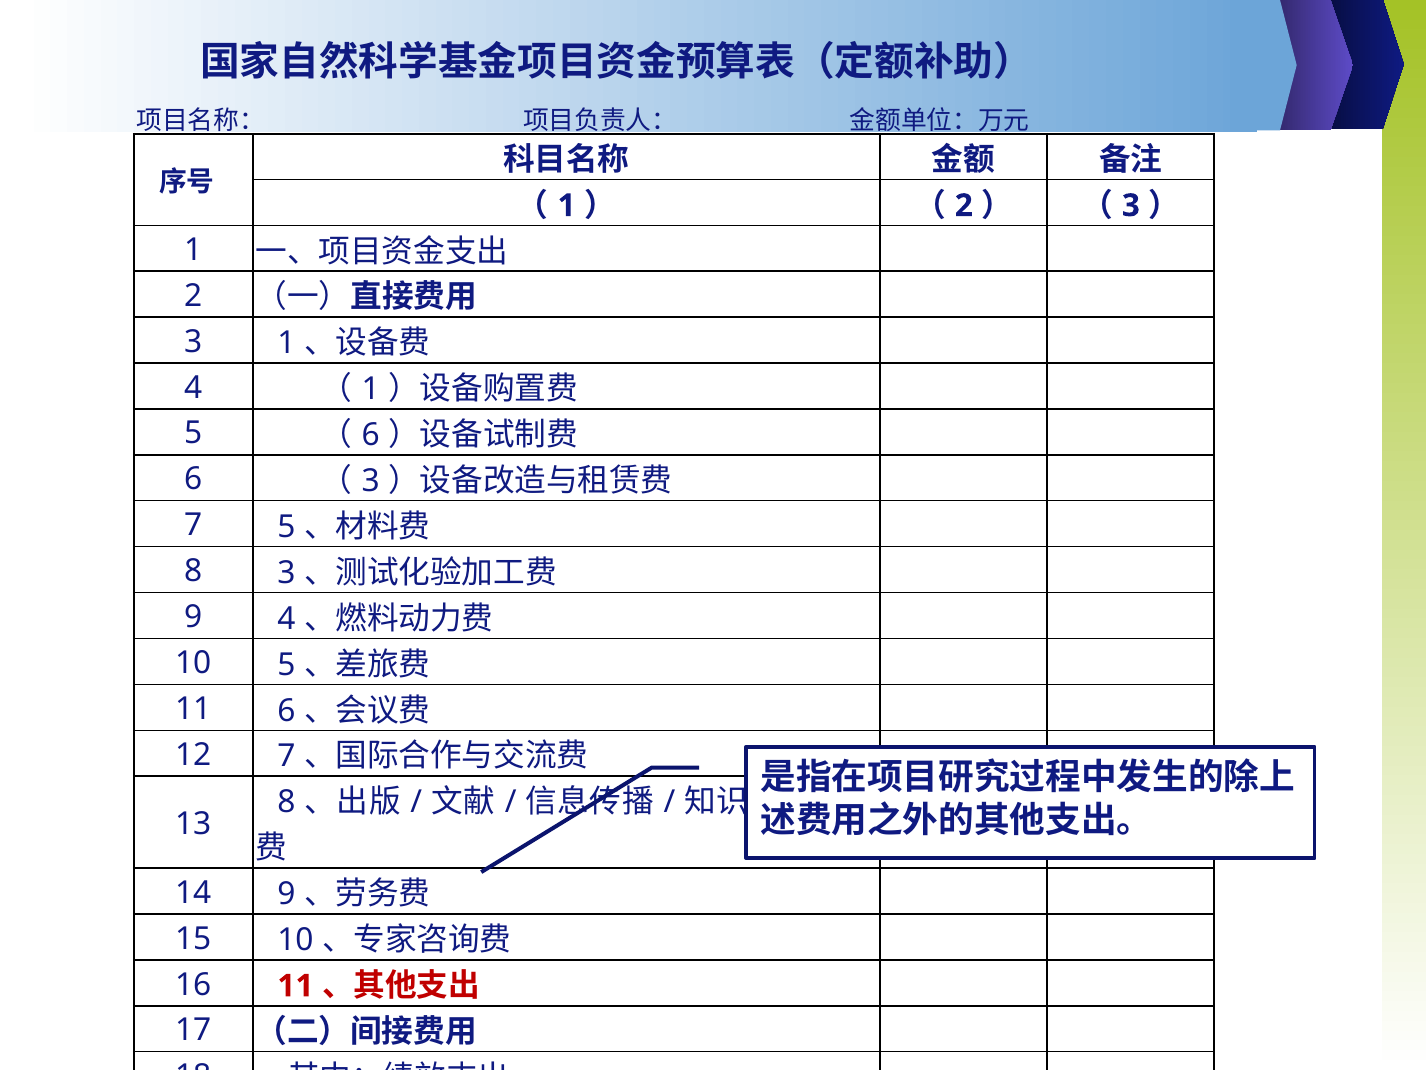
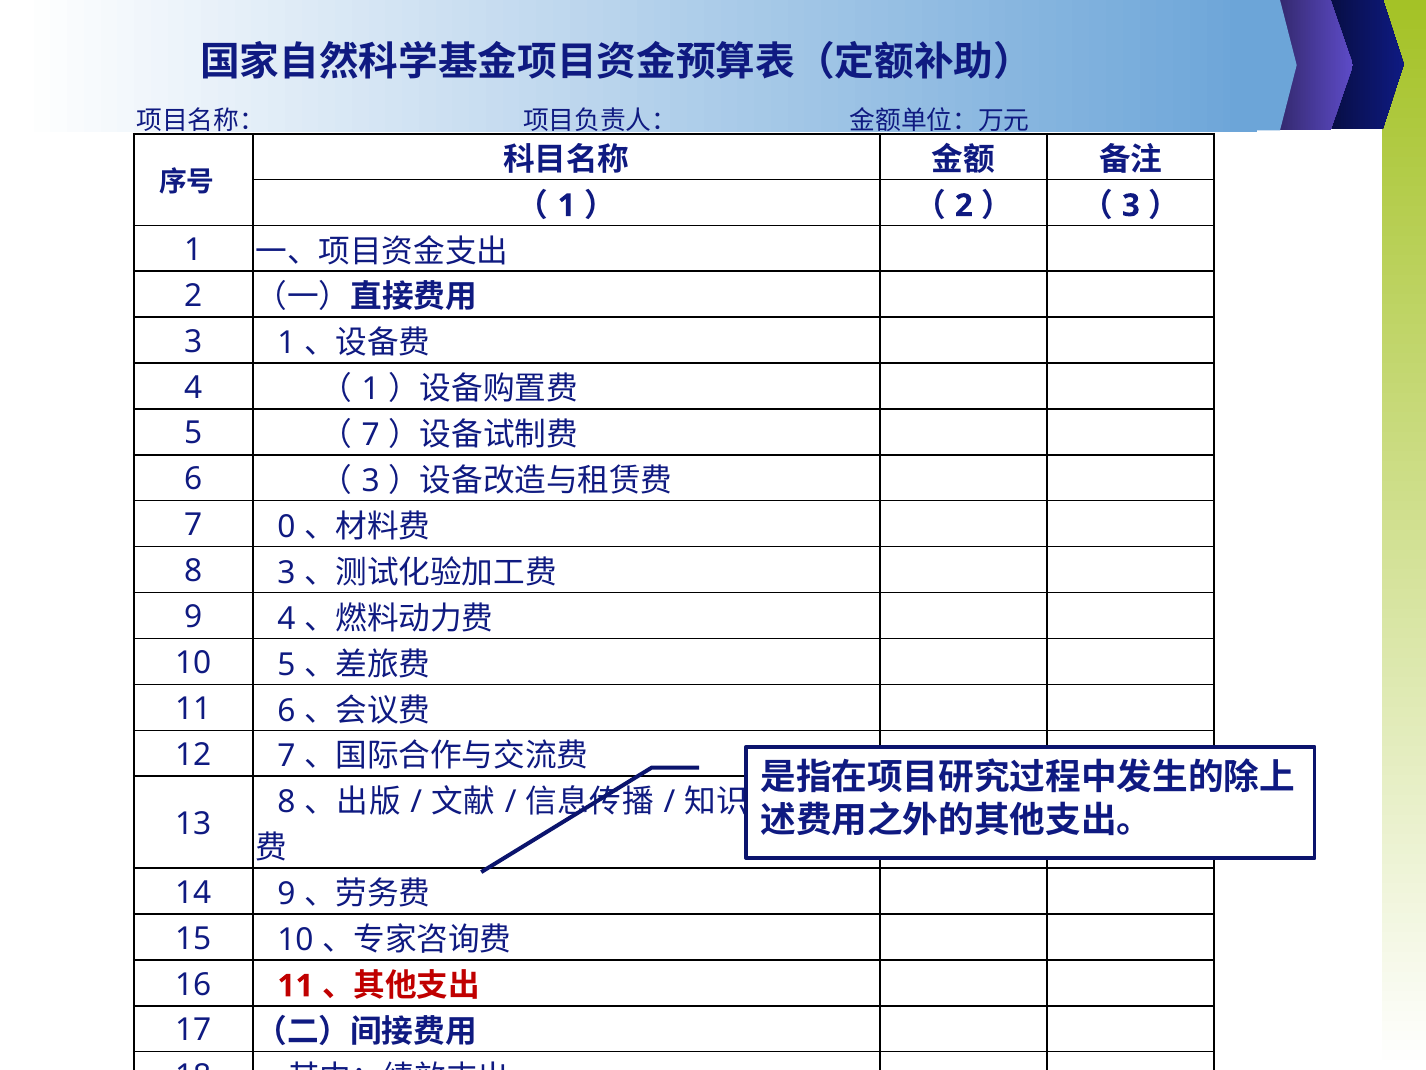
6 at (371, 435): 6 -> 7
7 5: 5 -> 0
